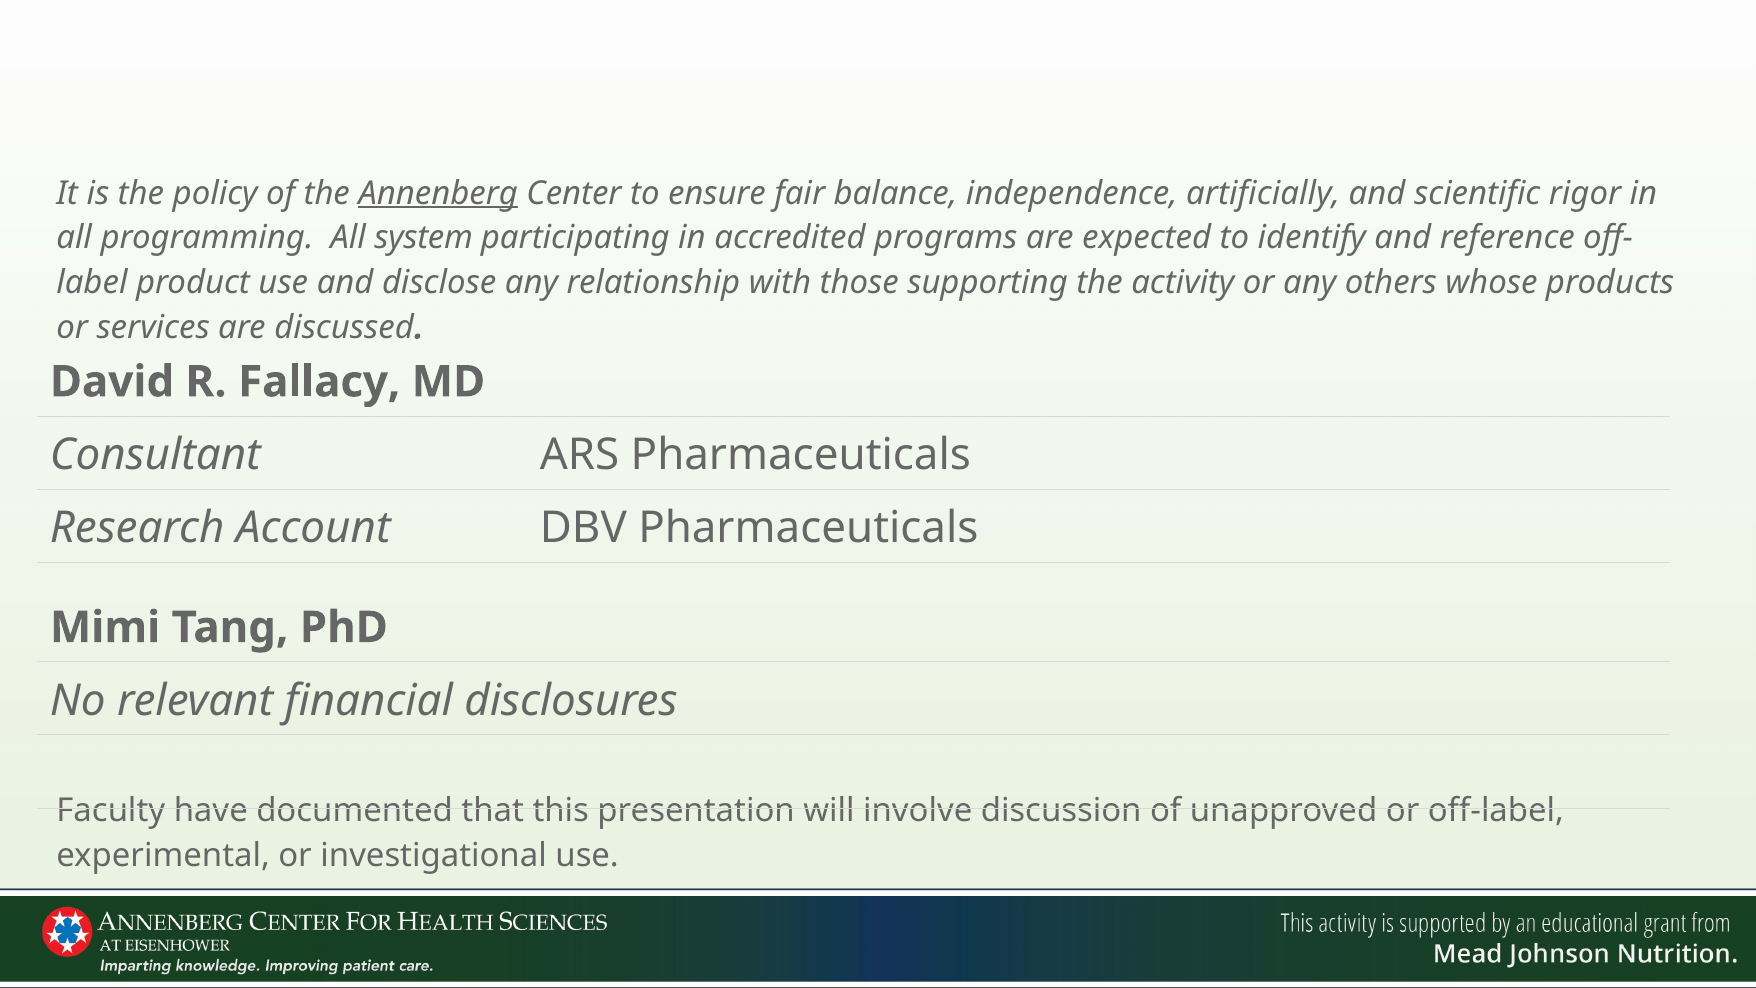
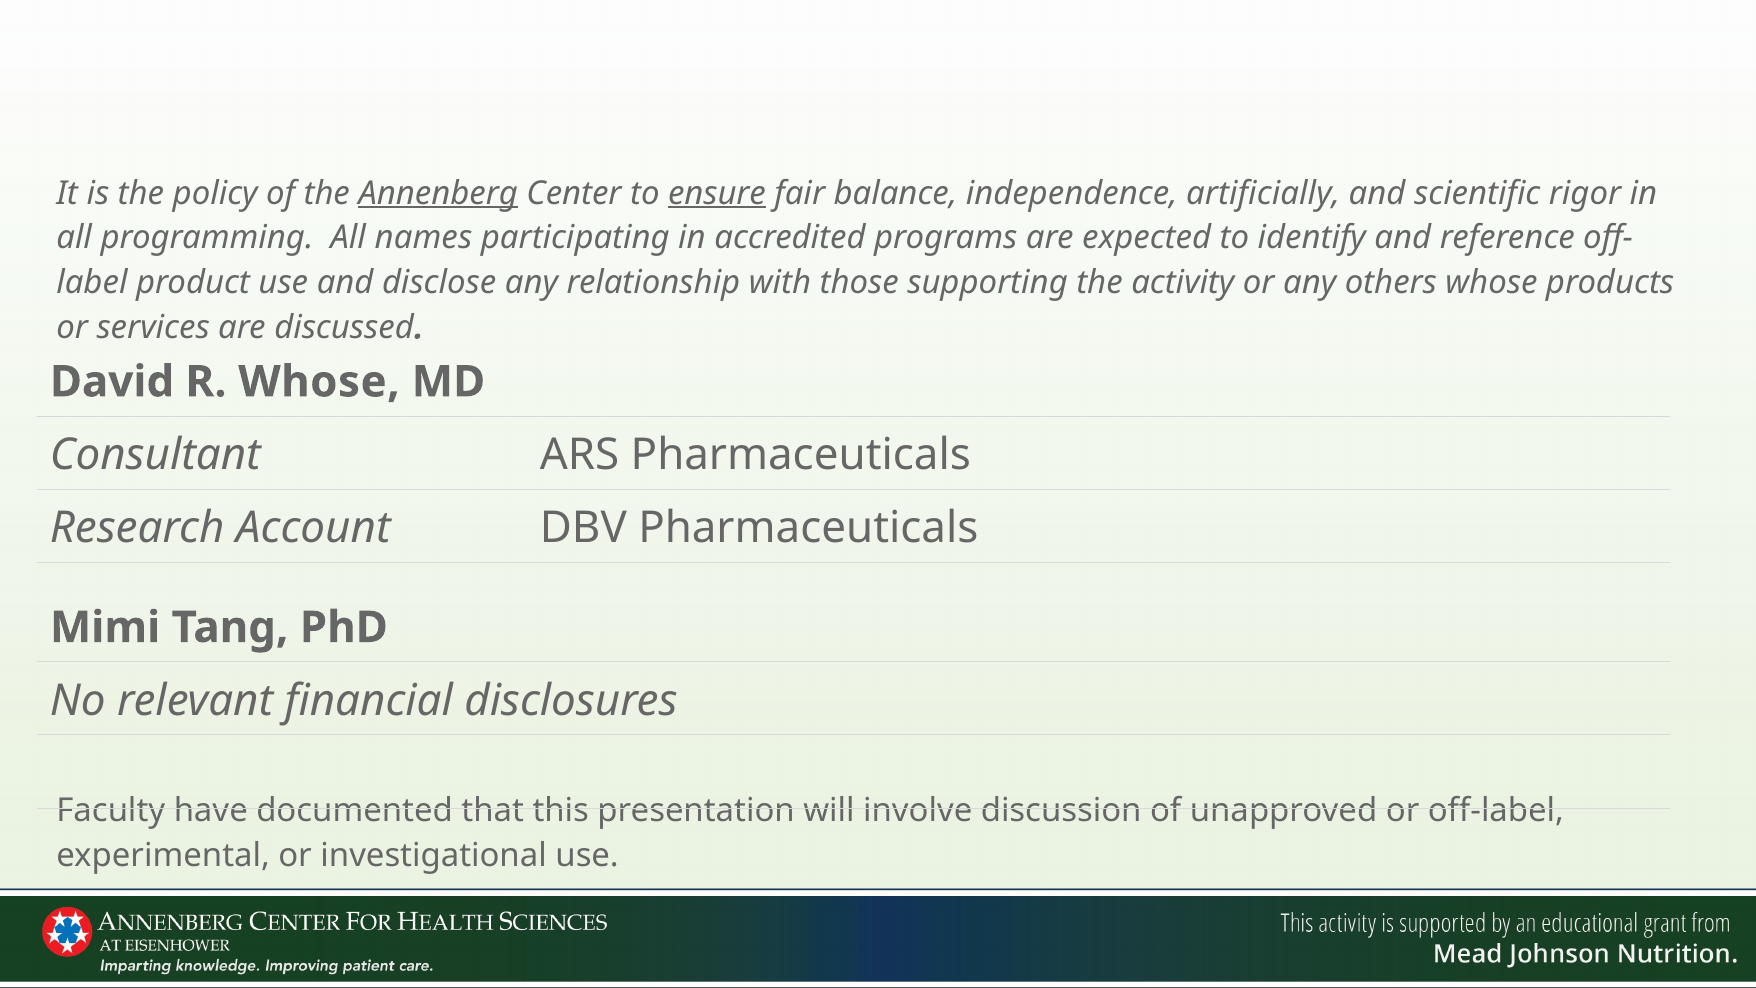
ensure underline: none -> present
system: system -> names
R Fallacy: Fallacy -> Whose
